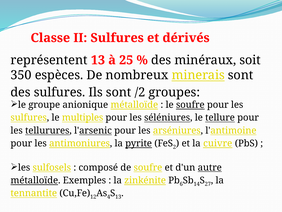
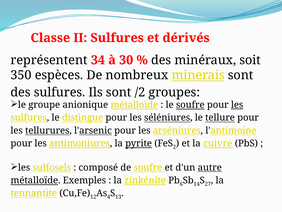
représentent 13: 13 -> 34
25: 25 -> 30
les at (237, 105) underline: none -> present
multiples: multiples -> distingue
